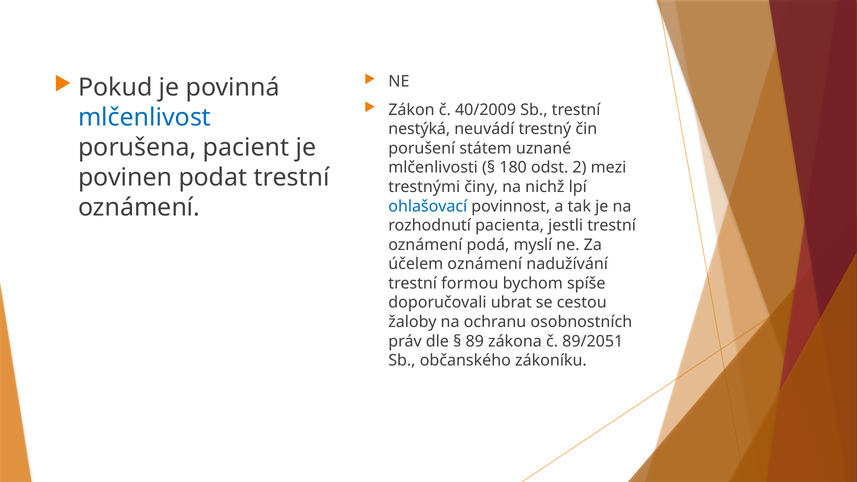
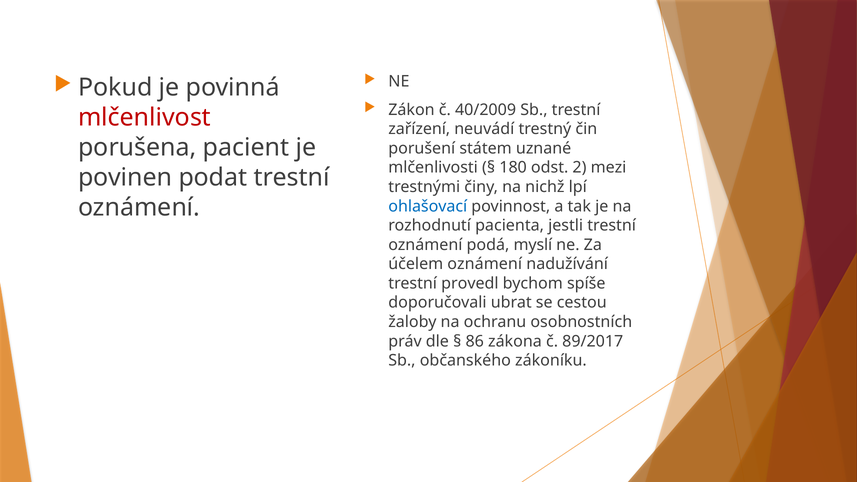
mlčenlivost colour: blue -> red
nestýká: nestýká -> zařízení
formou: formou -> provedl
89: 89 -> 86
89/2051: 89/2051 -> 89/2017
